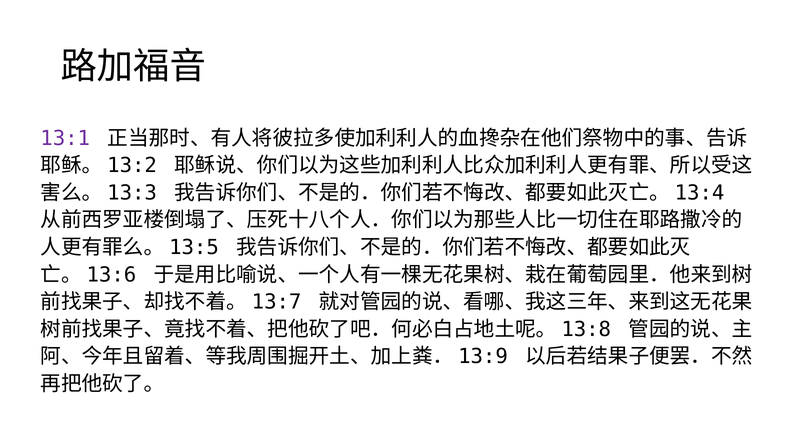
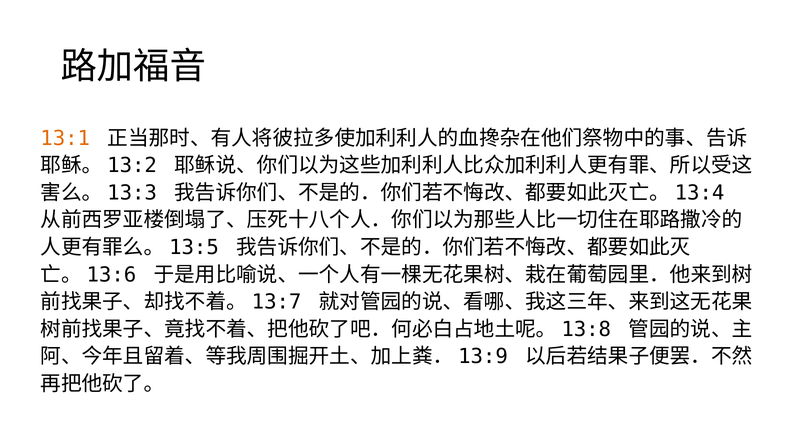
13:1 colour: purple -> orange
